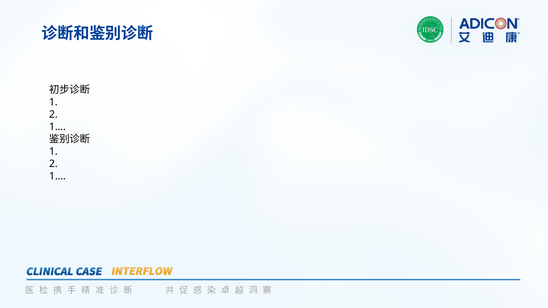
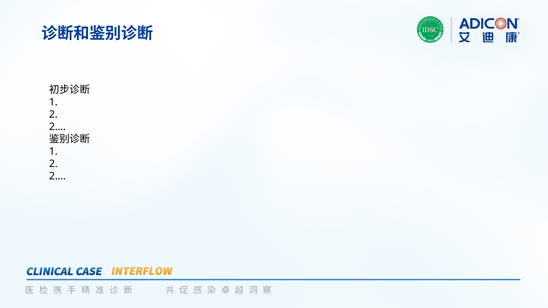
1… at (57, 127): 1… -> 2…
1… at (57, 176): 1… -> 2…
